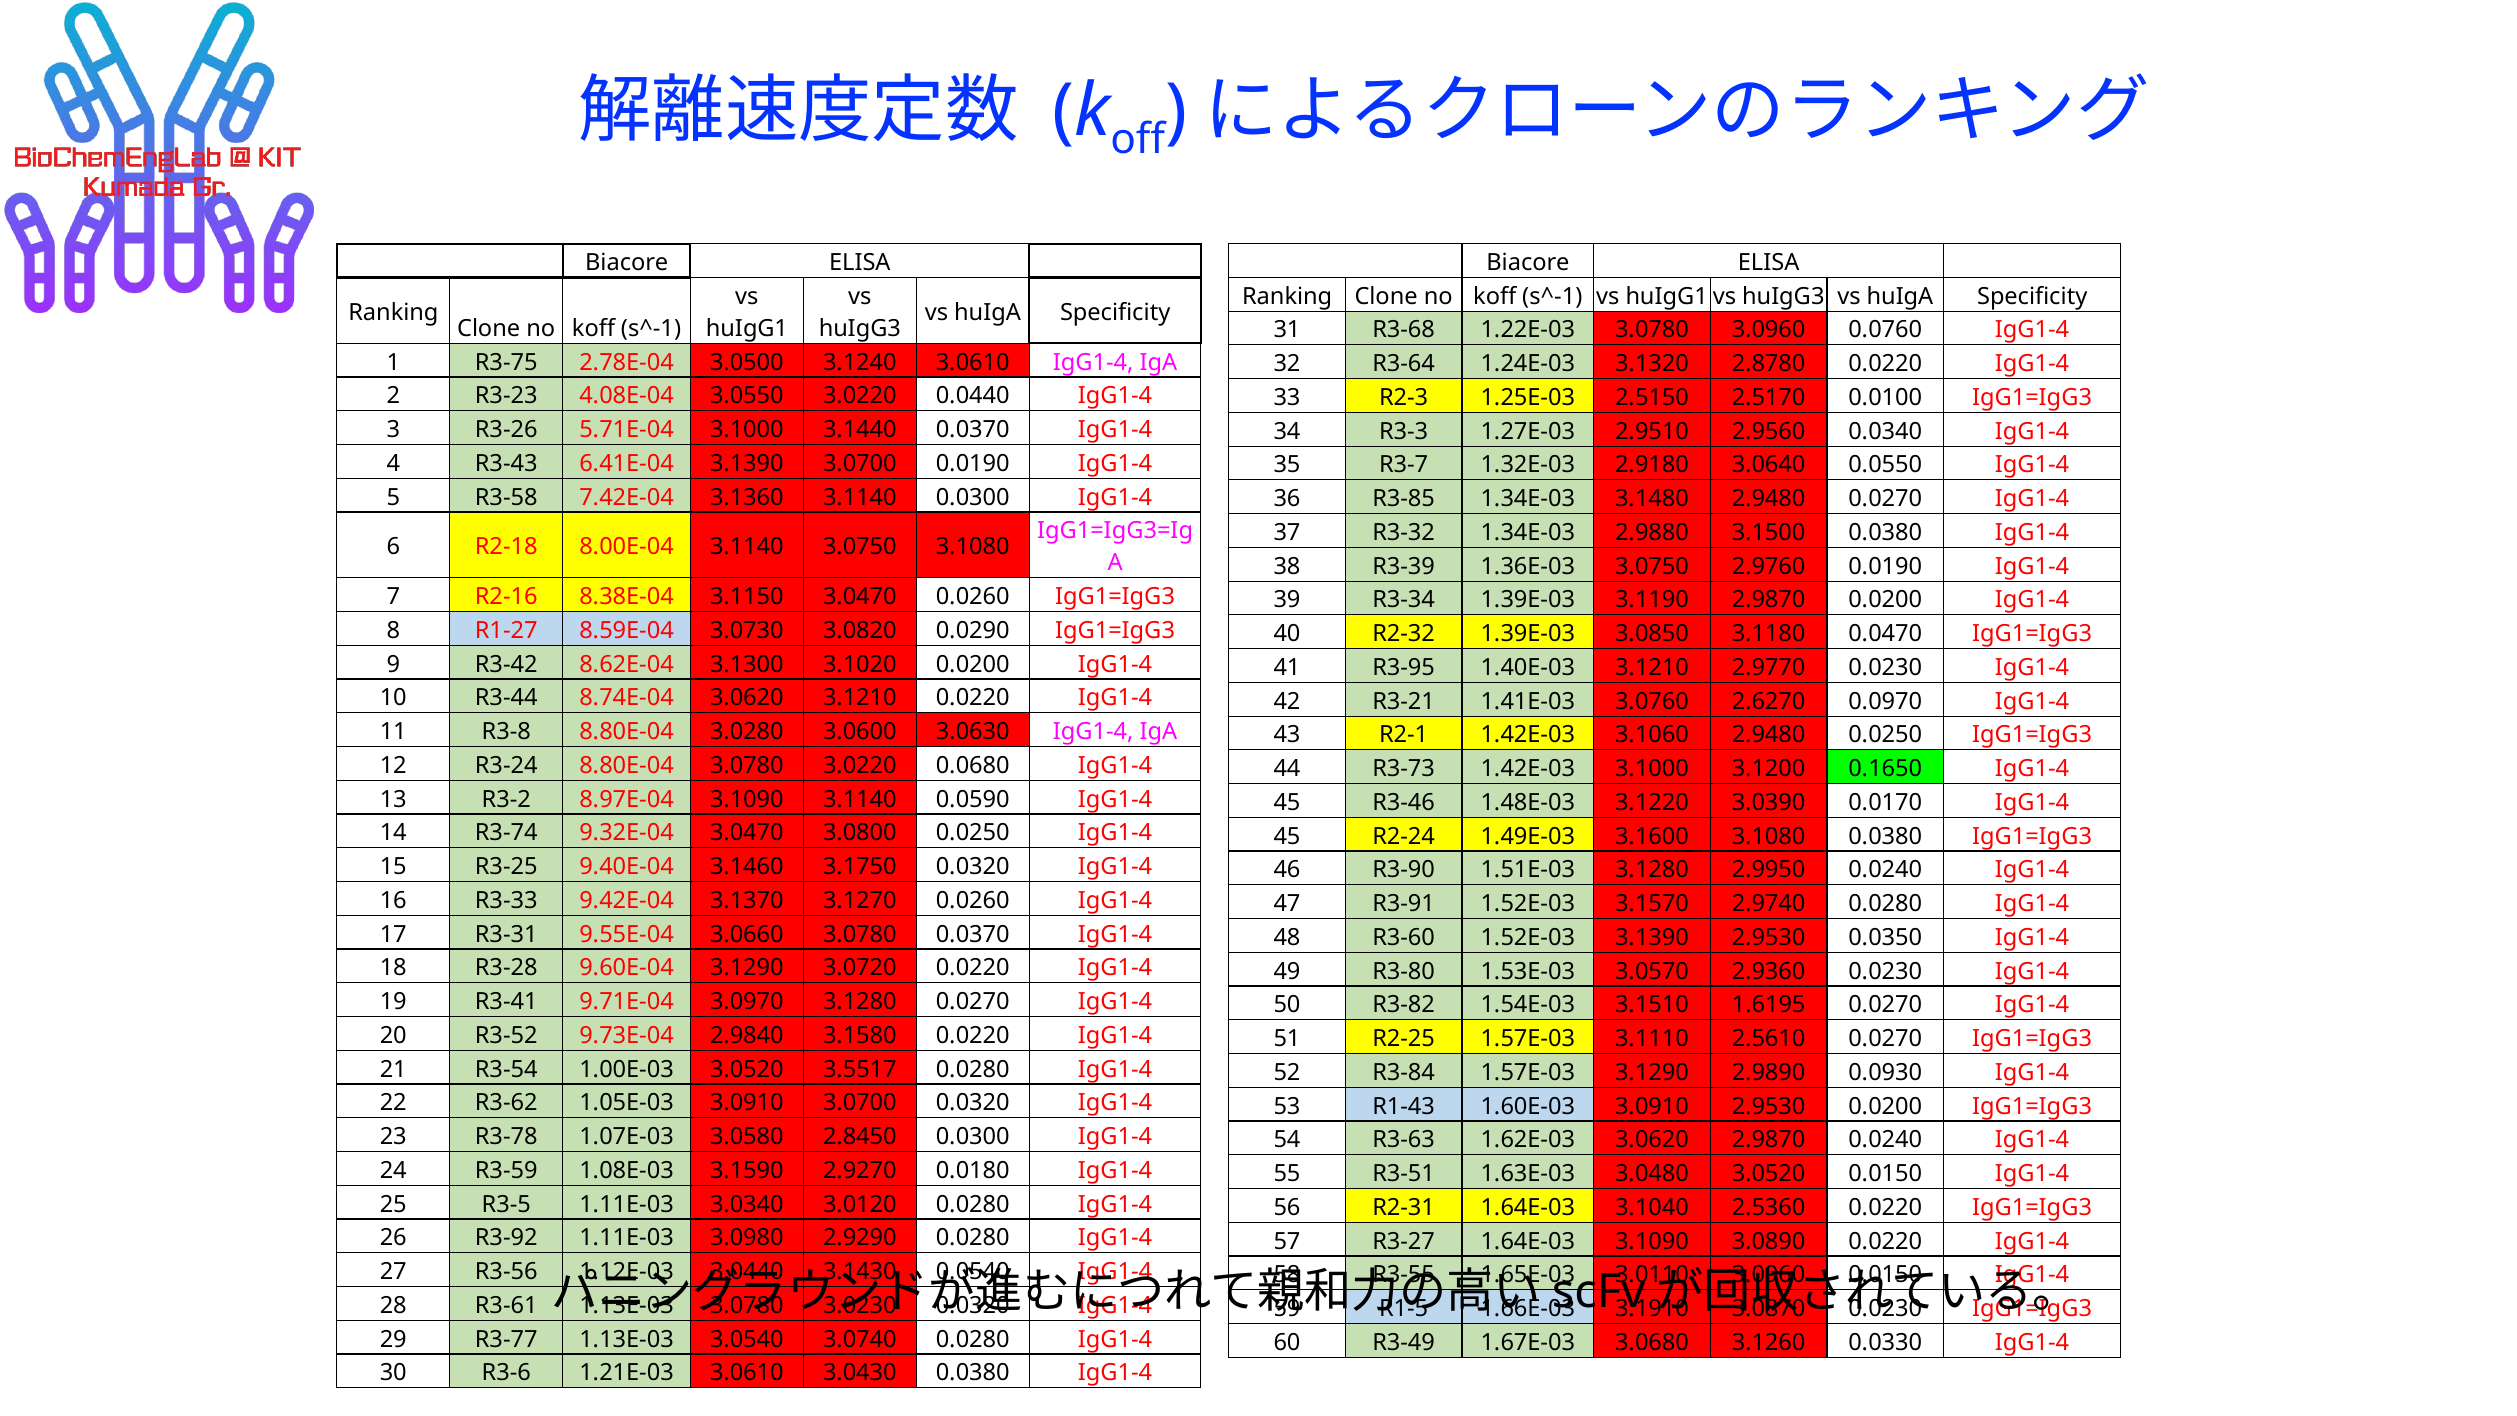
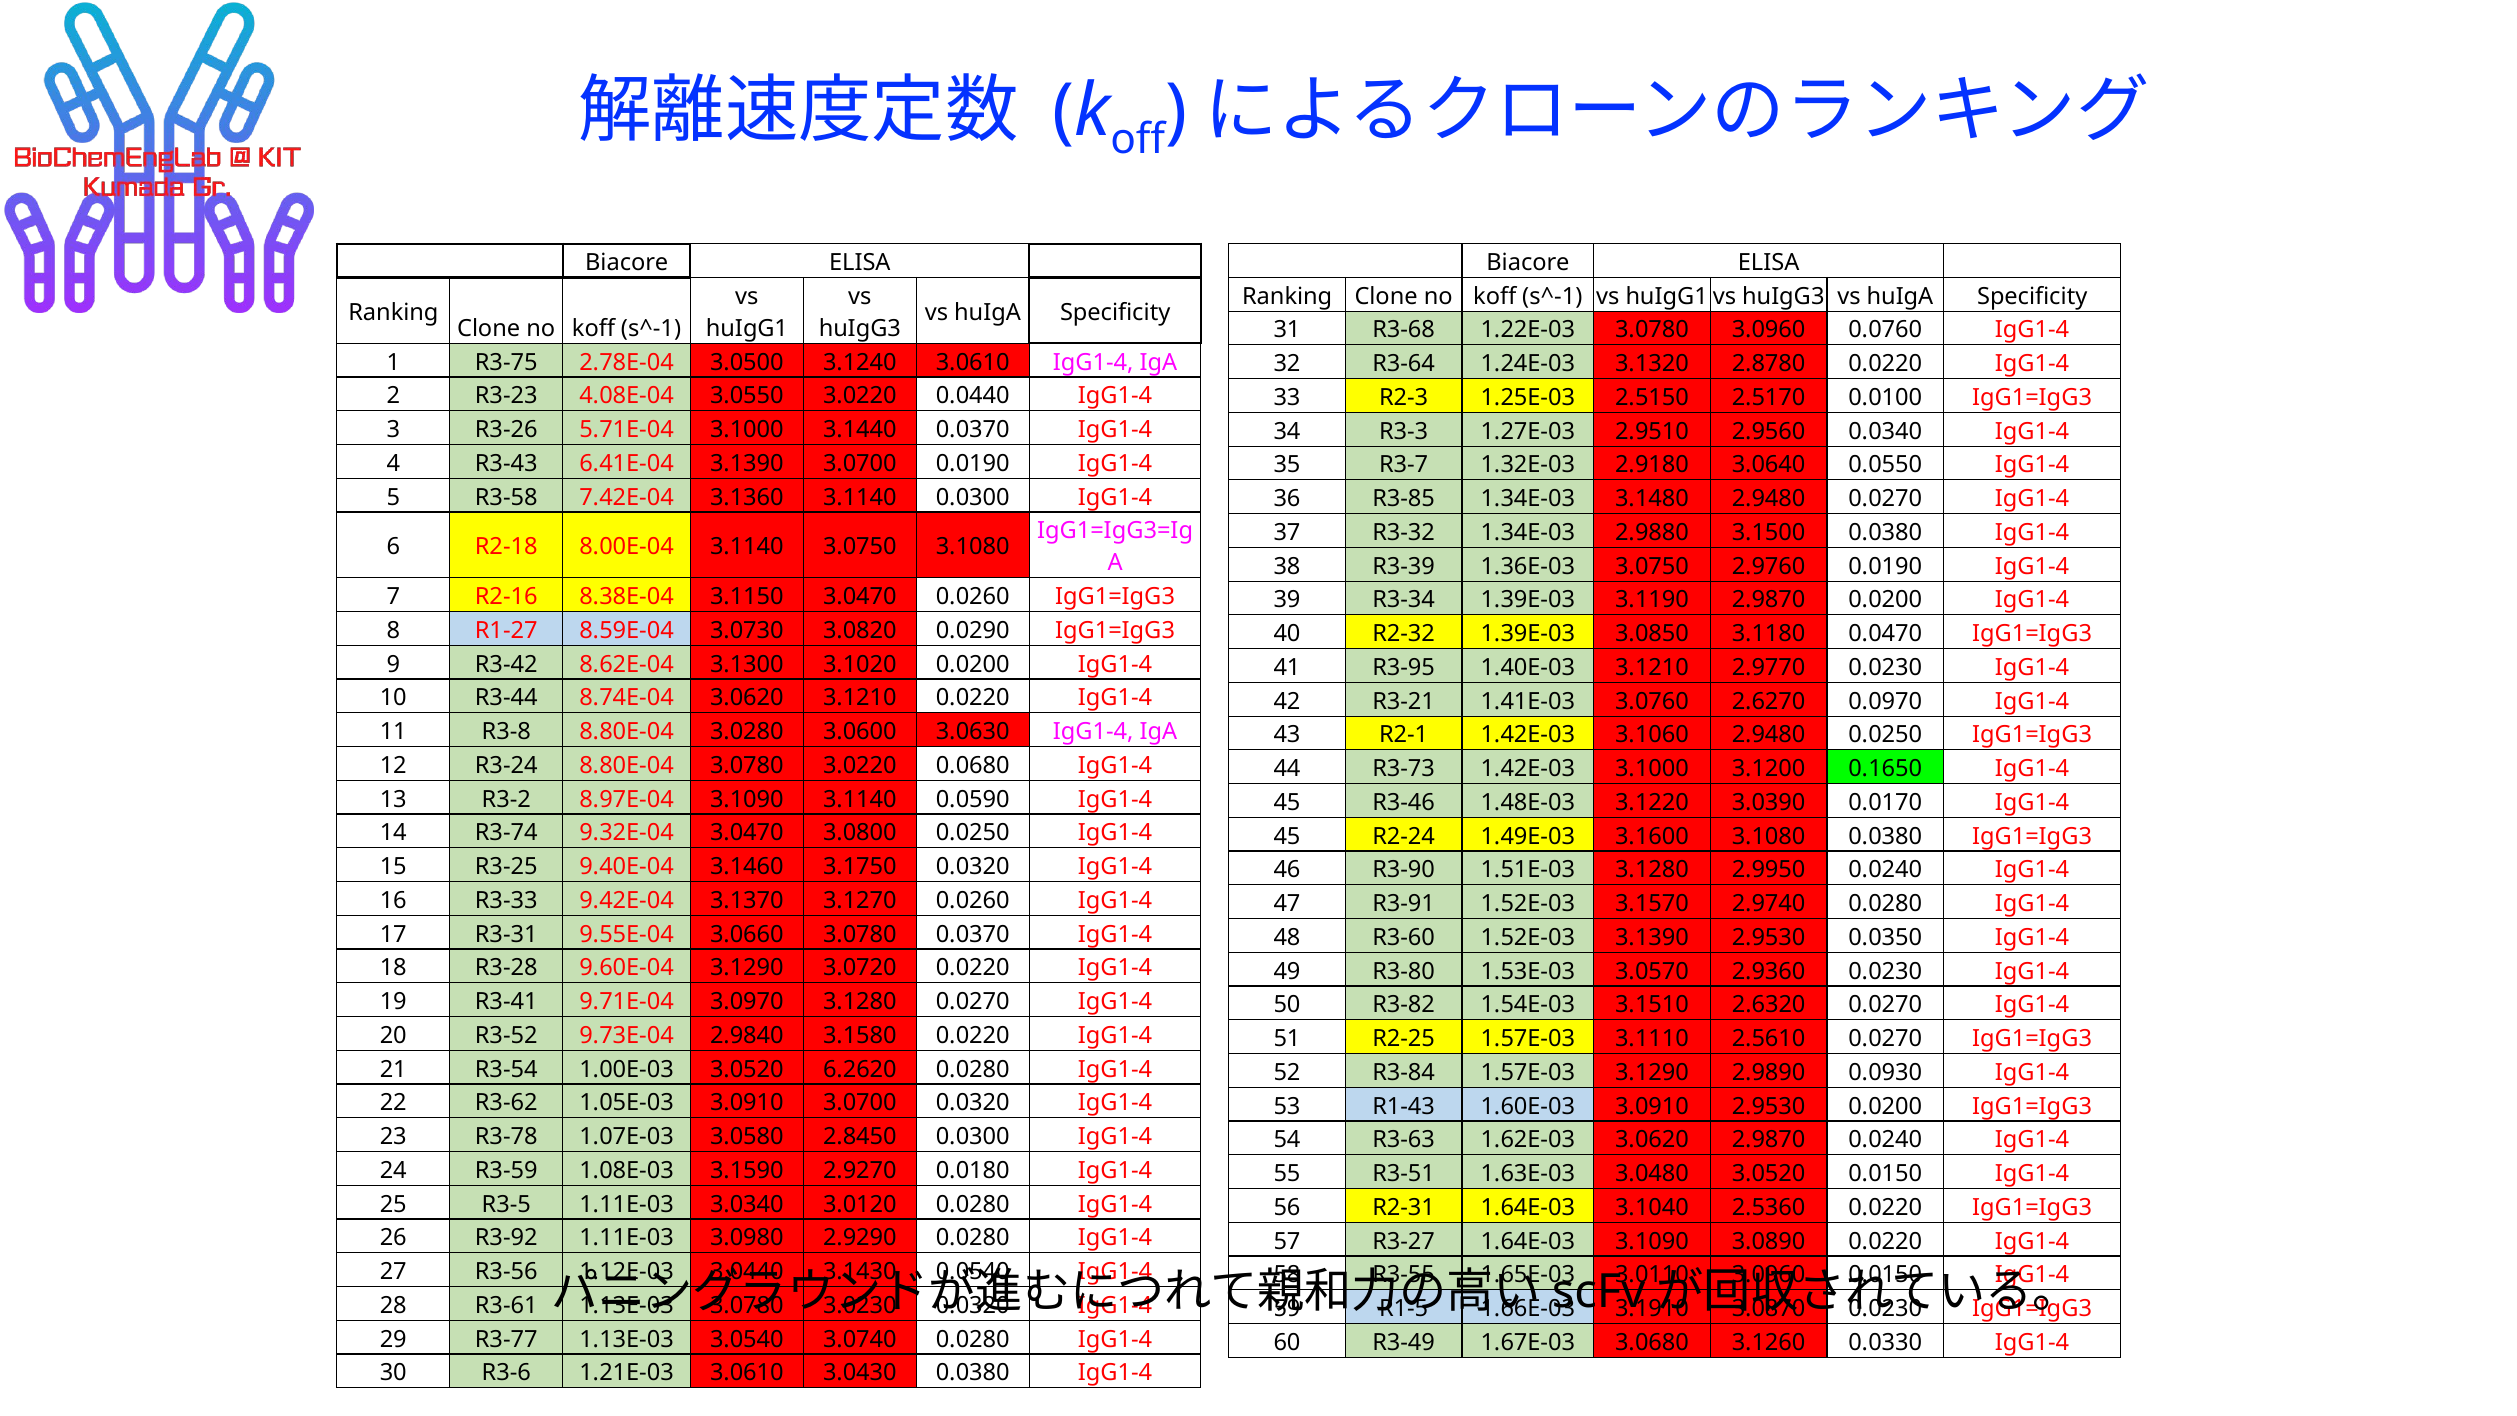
1.6195: 1.6195 -> 2.6320
3.5517: 3.5517 -> 6.2620
